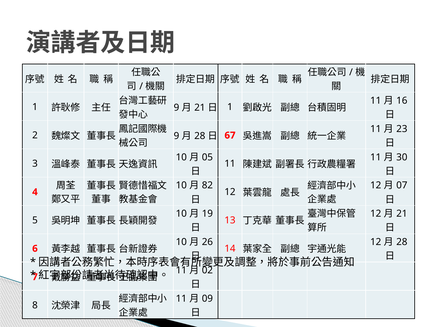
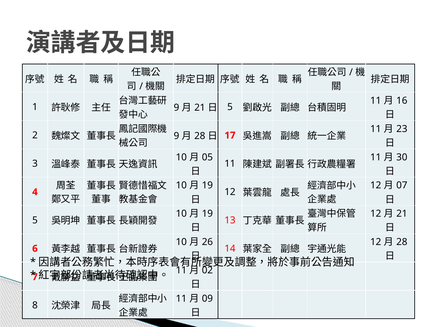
1 at (230, 107): 1 -> 5
67: 67 -> 17
82 at (207, 185): 82 -> 19
